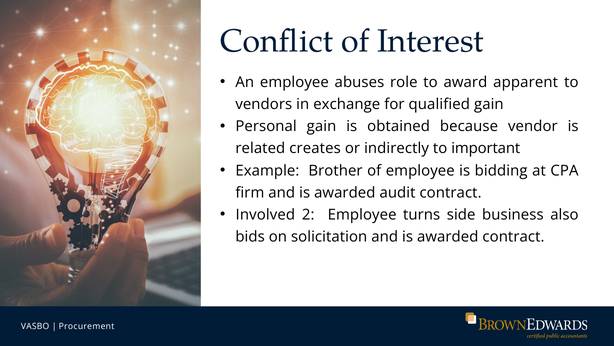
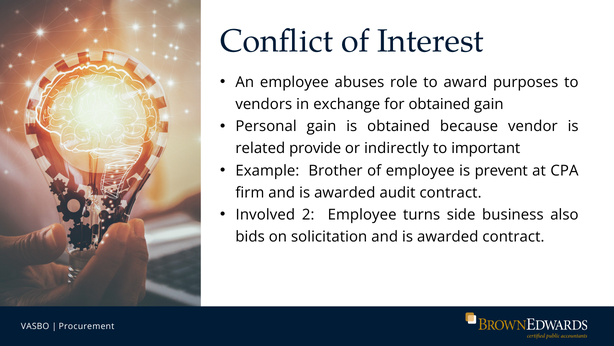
apparent: apparent -> purposes
for qualified: qualified -> obtained
creates: creates -> provide
bidding: bidding -> prevent
